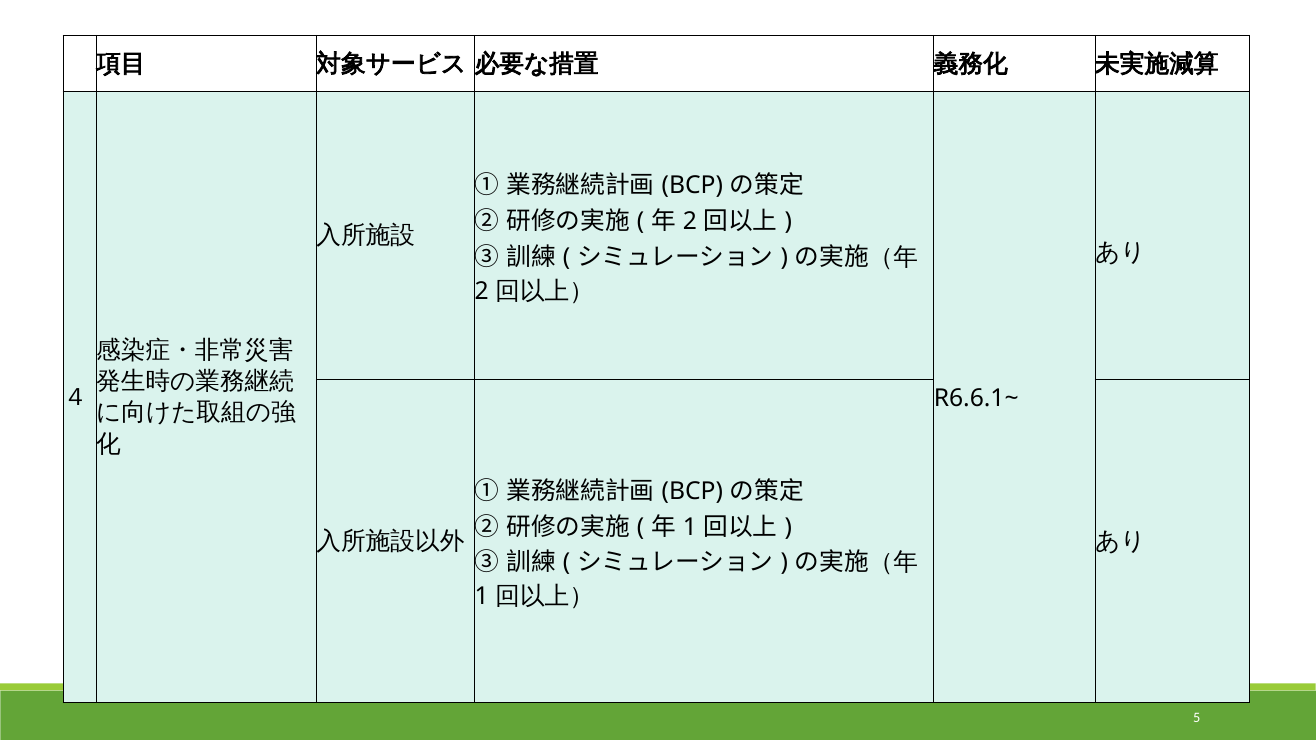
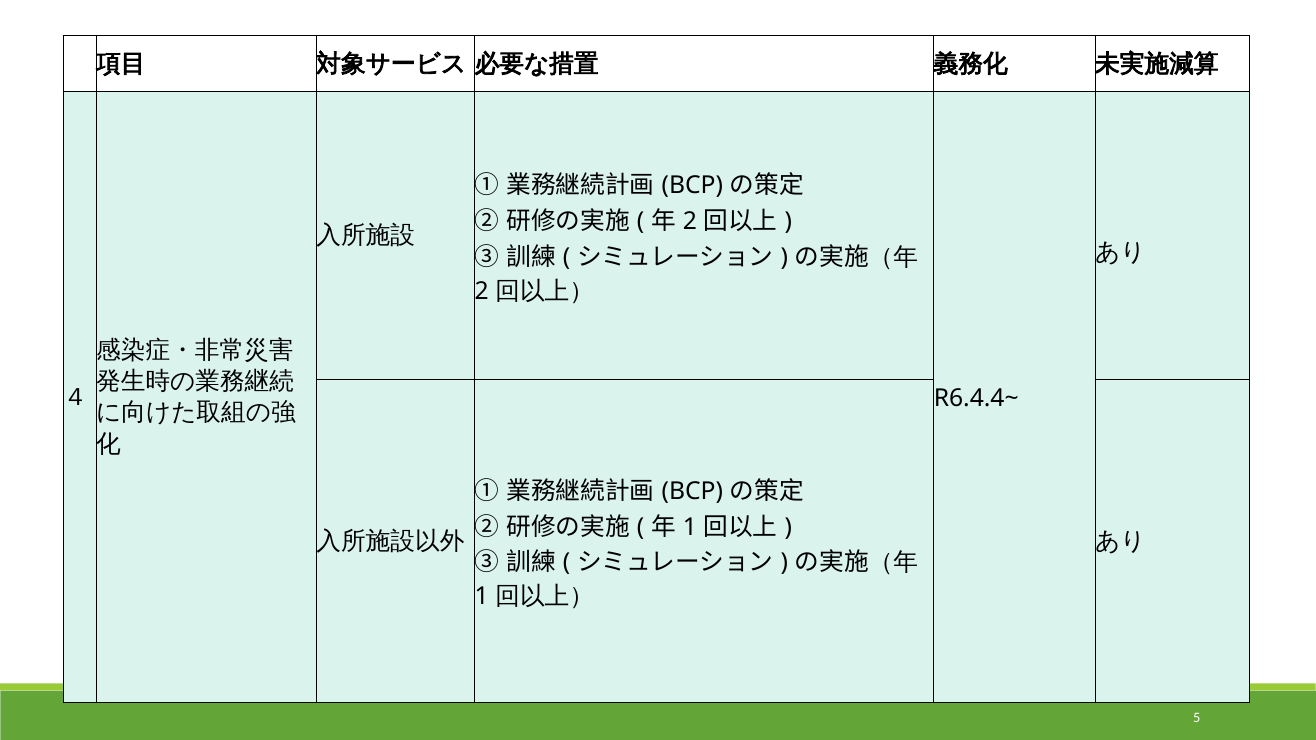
R6.6.1~: R6.6.1~ -> R6.4.4~
